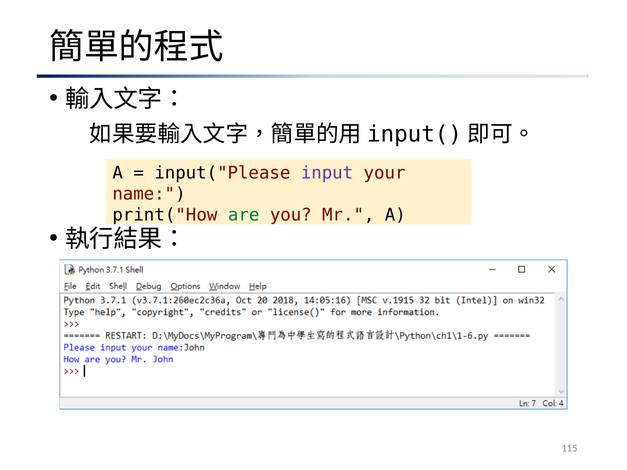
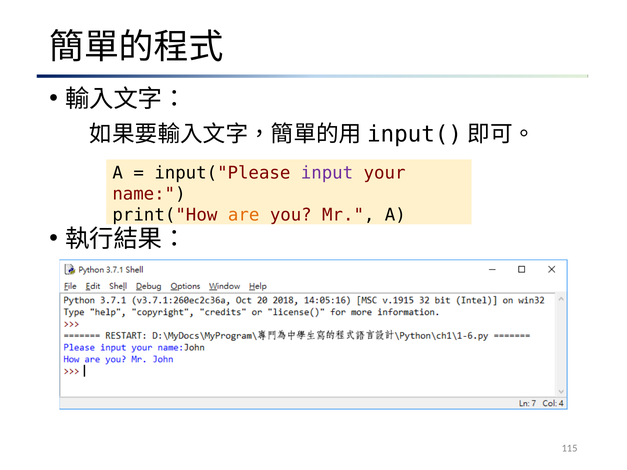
are colour: green -> orange
